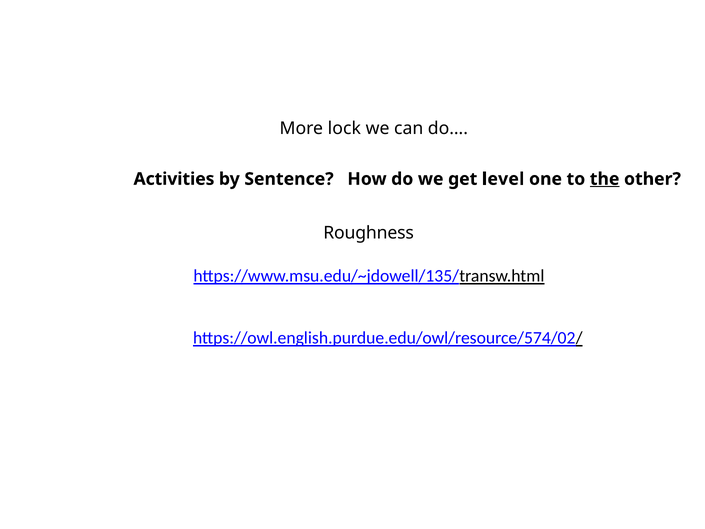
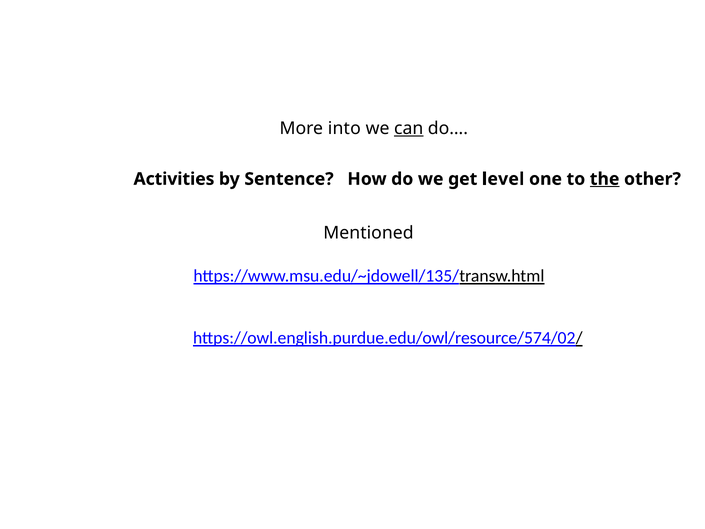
lock: lock -> into
can underline: none -> present
Roughness: Roughness -> Mentioned
